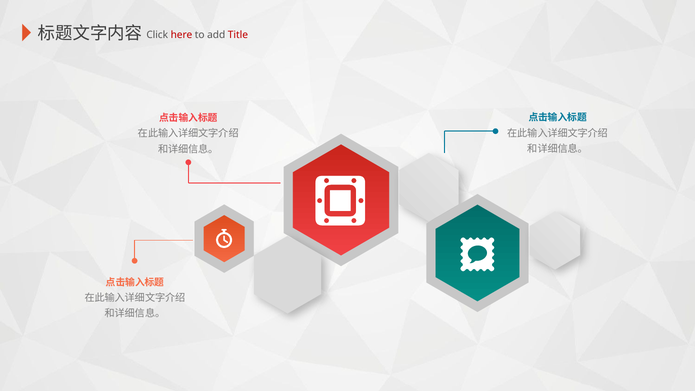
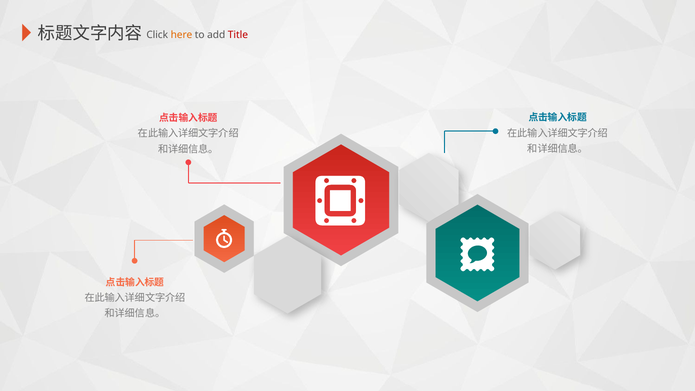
here colour: red -> orange
